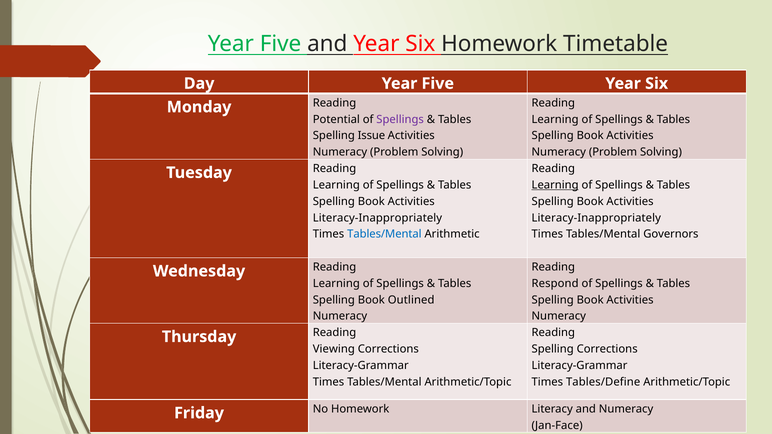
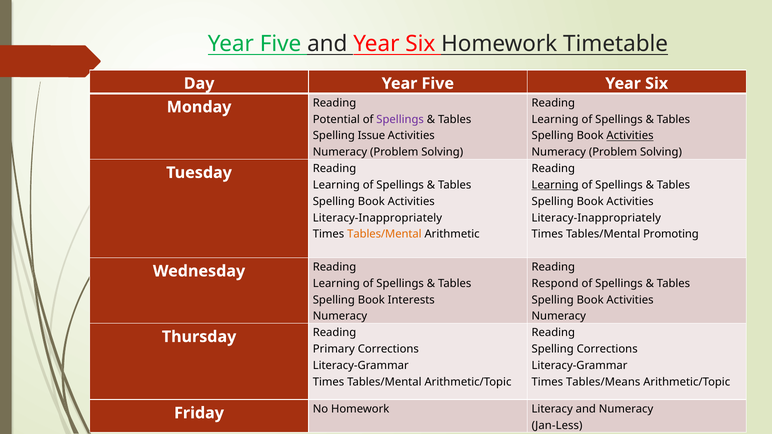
Activities at (630, 136) underline: none -> present
Tables/Mental at (384, 234) colour: blue -> orange
Governors: Governors -> Promoting
Outlined: Outlined -> Interests
Viewing: Viewing -> Primary
Tables/Define: Tables/Define -> Tables/Means
Jan-Face: Jan-Face -> Jan-Less
